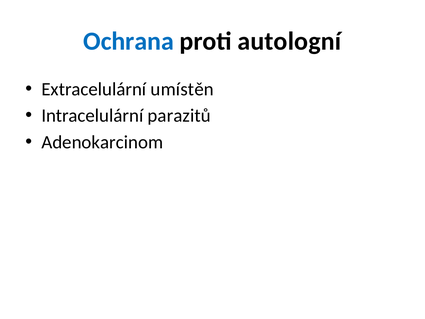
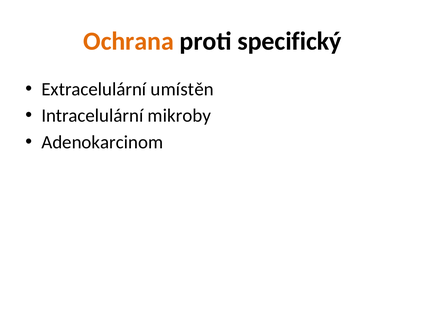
Ochrana colour: blue -> orange
autologní: autologní -> specifický
parazitů: parazitů -> mikroby
